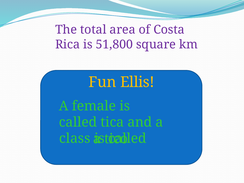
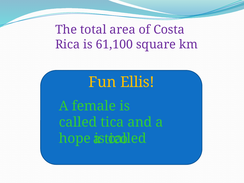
51,800: 51,800 -> 61,100
class: class -> hope
